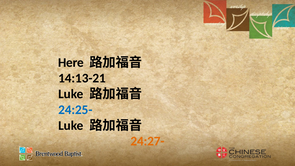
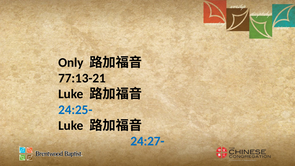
Here: Here -> Only
14:13-21: 14:13-21 -> 77:13-21
24:27- colour: orange -> blue
